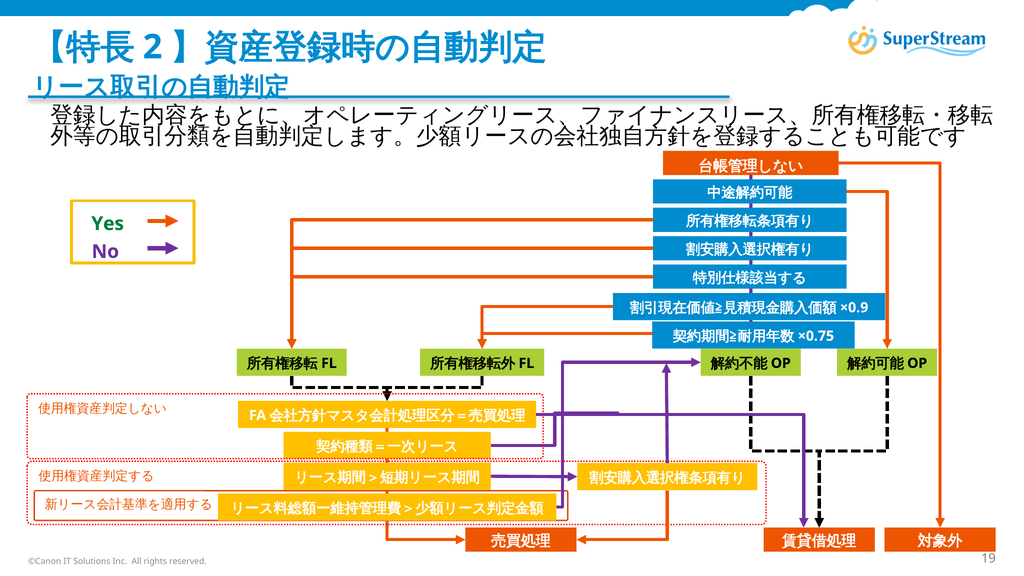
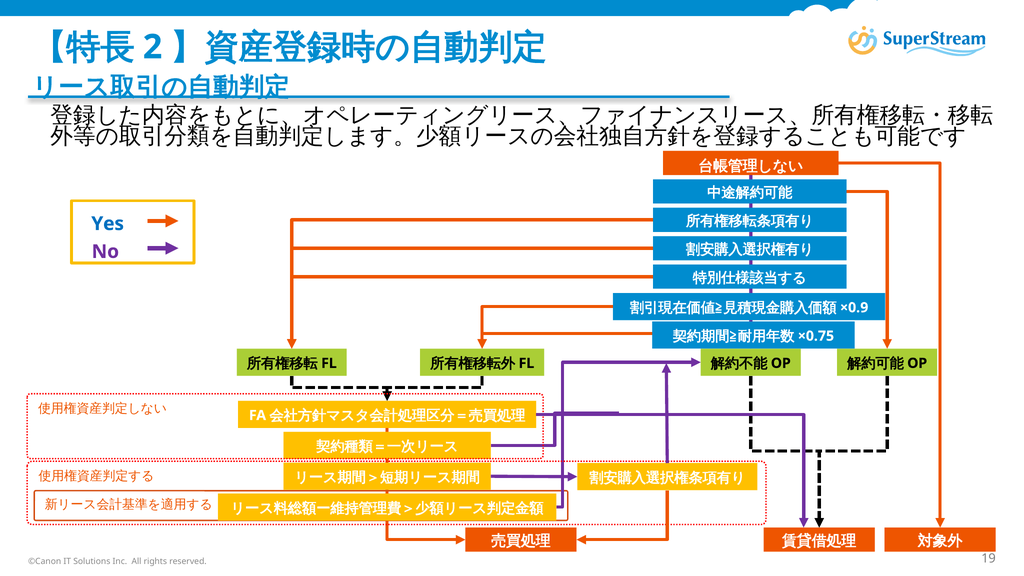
Yes colour: green -> blue
